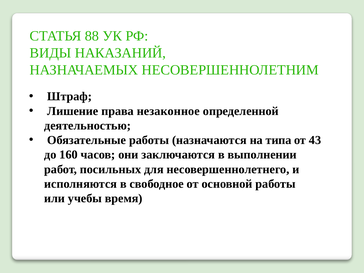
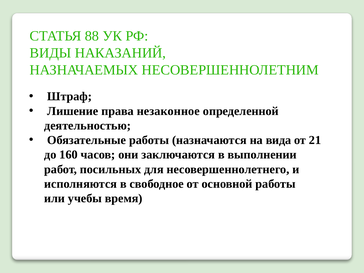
типа: типа -> вида
43: 43 -> 21
